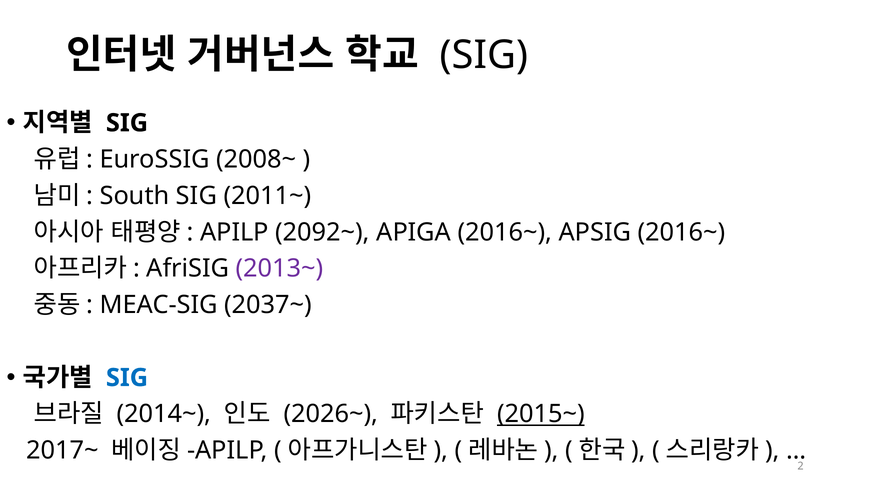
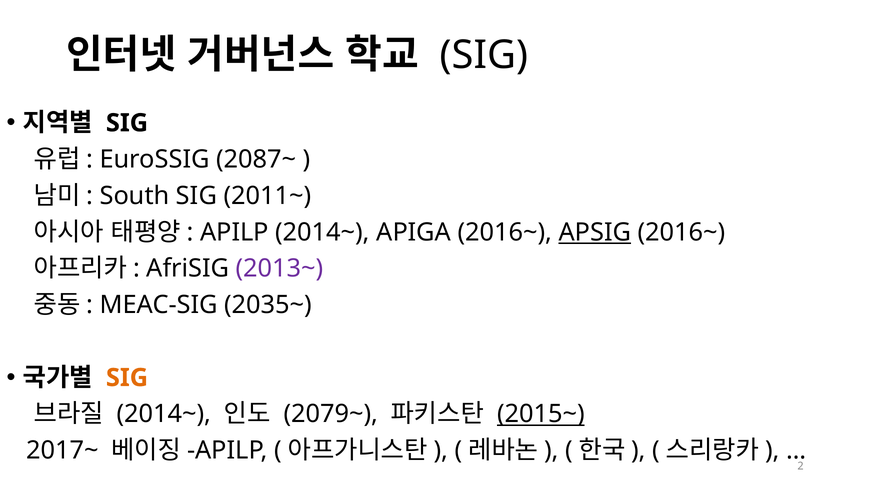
2008~: 2008~ -> 2087~
APILP 2092~: 2092~ -> 2014~
APSIG underline: none -> present
2037~: 2037~ -> 2035~
SIG at (127, 378) colour: blue -> orange
2026~: 2026~ -> 2079~
